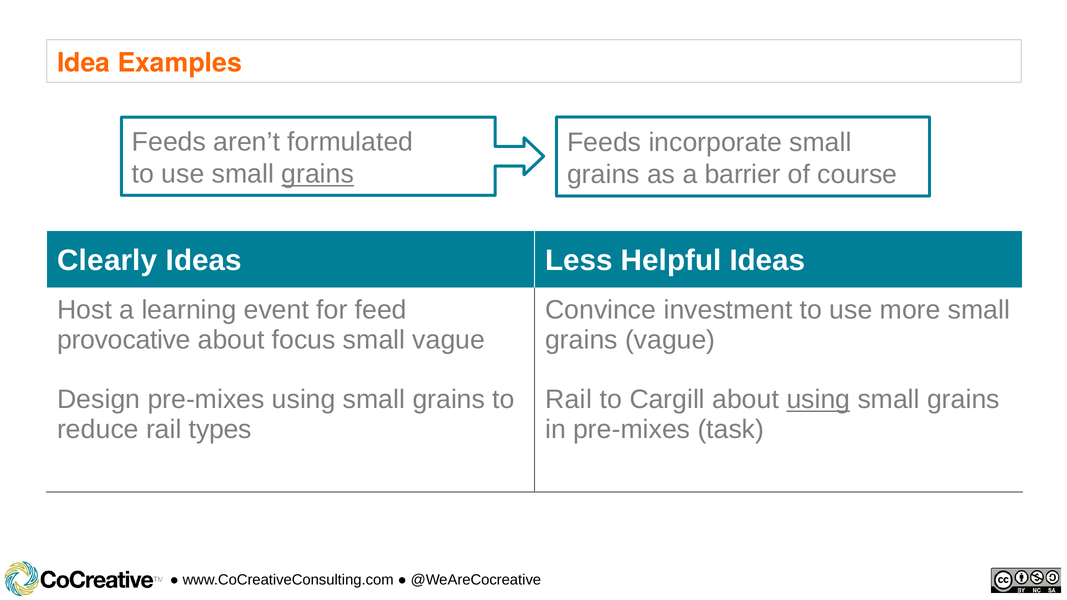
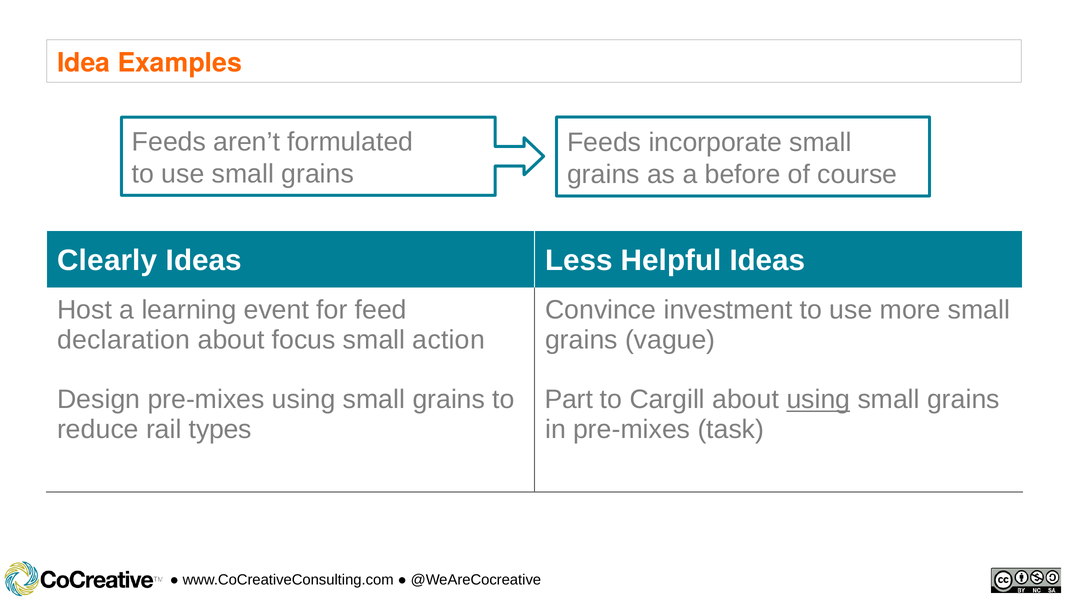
grains at (318, 174) underline: present -> none
barrier: barrier -> before
provocative: provocative -> declaration
small vague: vague -> action
Rail at (569, 400): Rail -> Part
